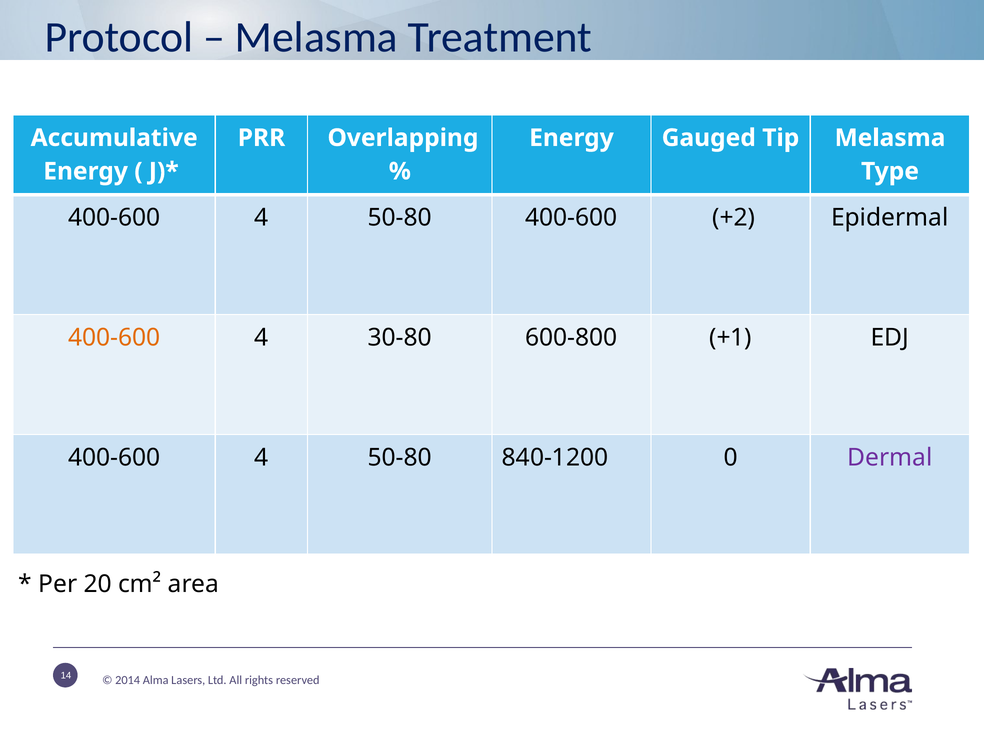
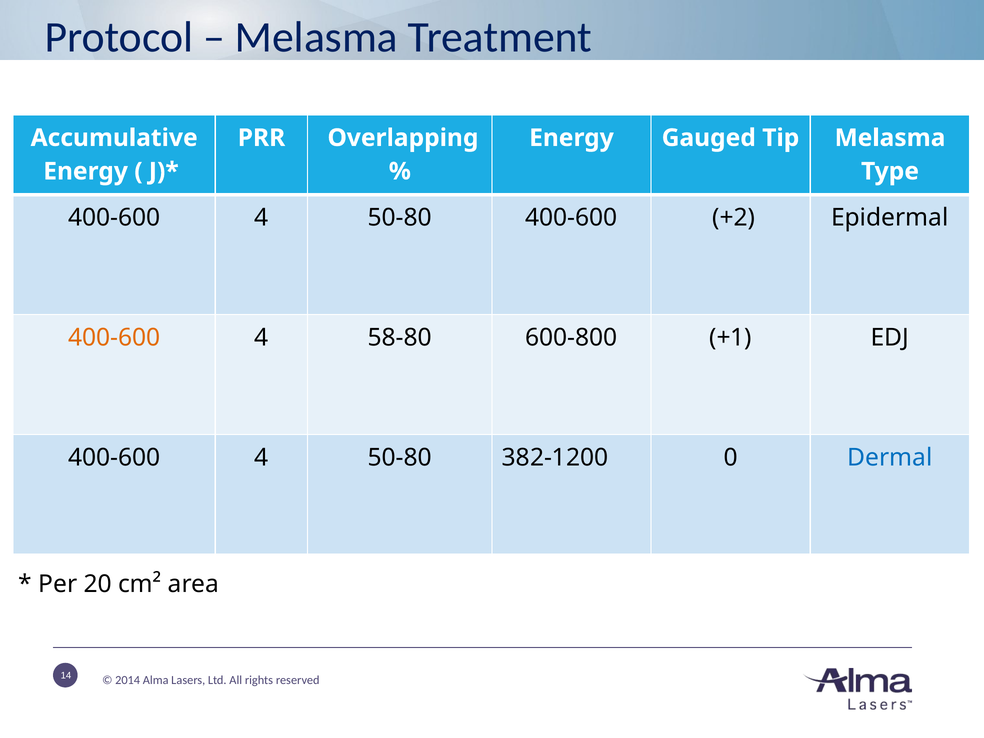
30-80: 30-80 -> 58-80
840-1200: 840-1200 -> 382-1200
Dermal colour: purple -> blue
